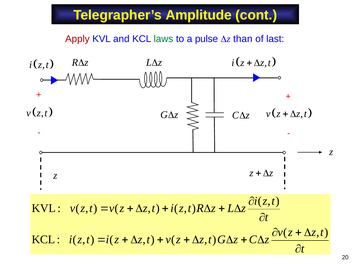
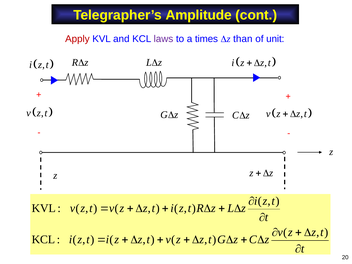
laws colour: green -> purple
pulse: pulse -> times
last: last -> unit
